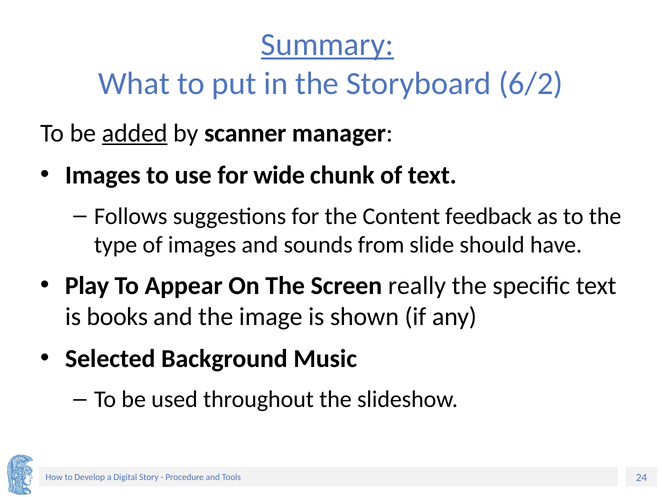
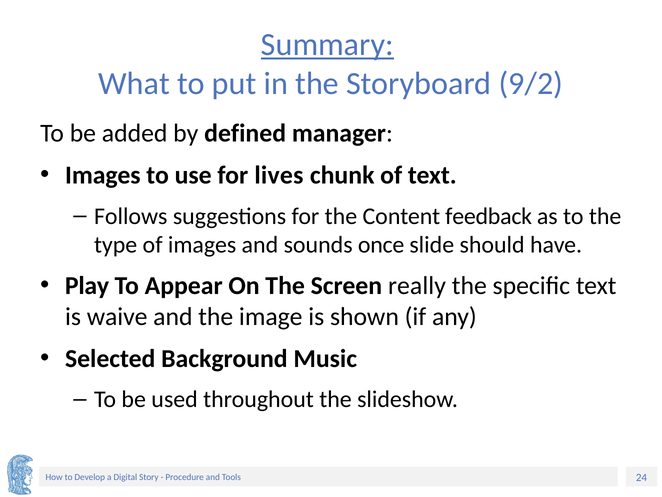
6/2: 6/2 -> 9/2
added underline: present -> none
scanner: scanner -> defined
wide: wide -> lives
from: from -> once
books: books -> waive
